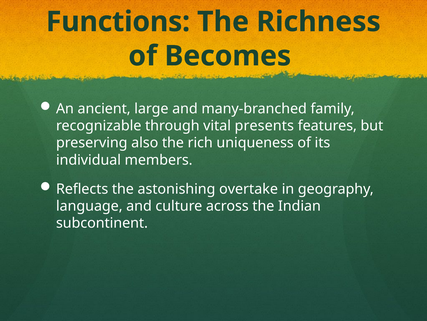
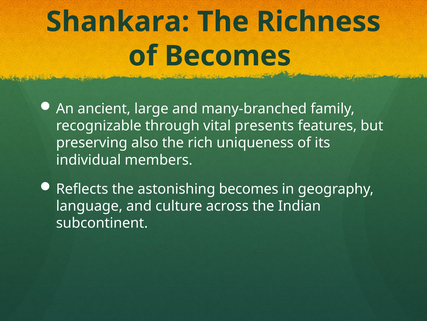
Functions: Functions -> Shankara
astonishing overtake: overtake -> becomes
